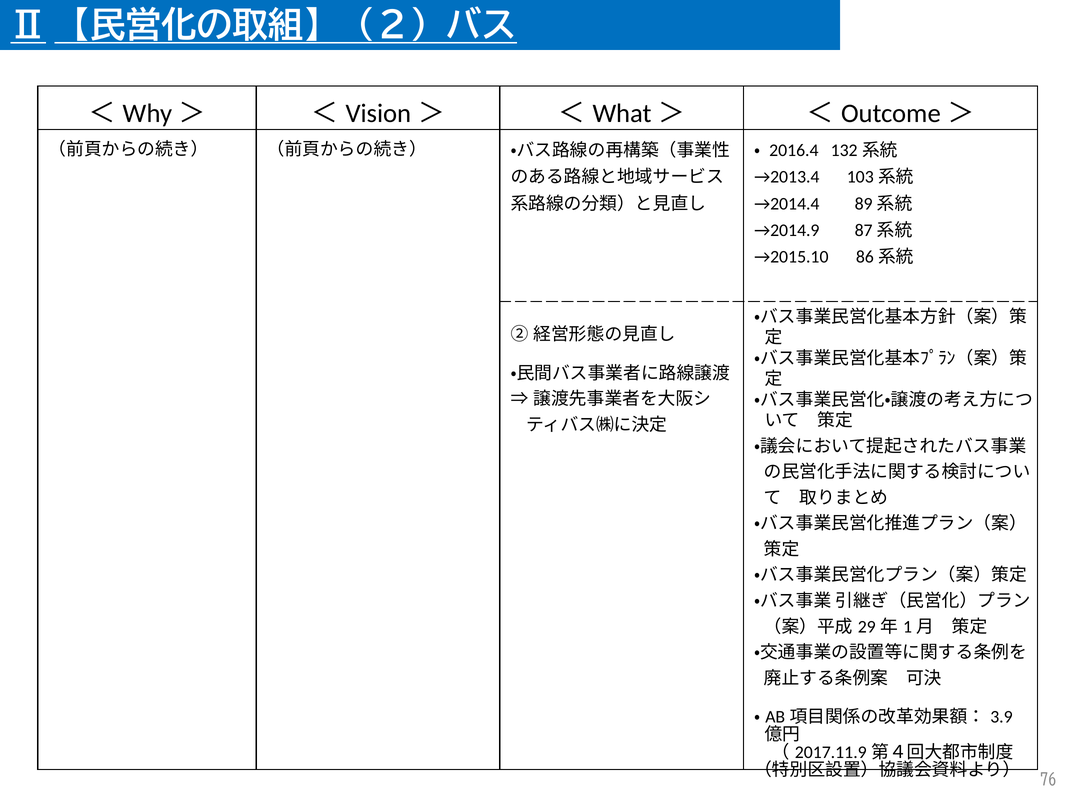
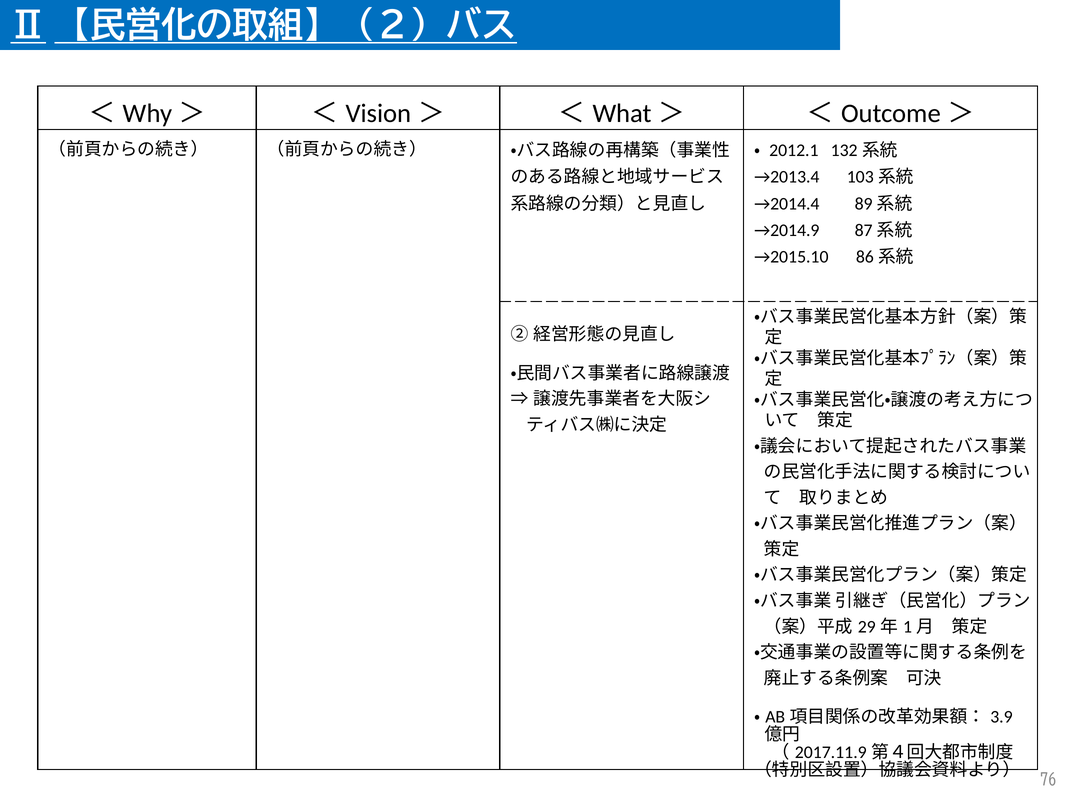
2016.4: 2016.4 -> 2012.1
